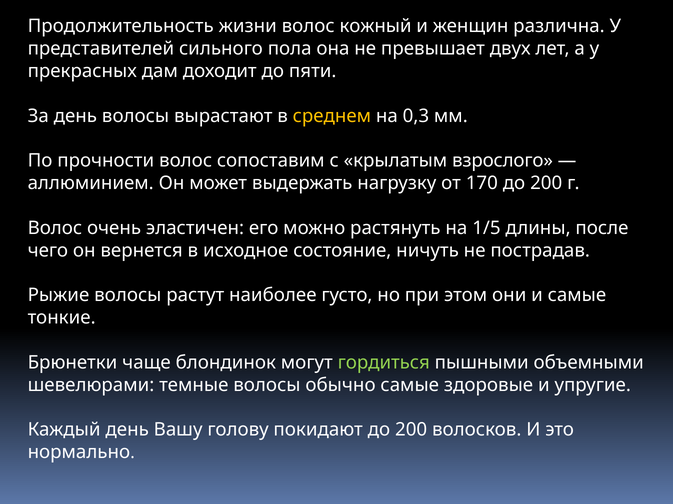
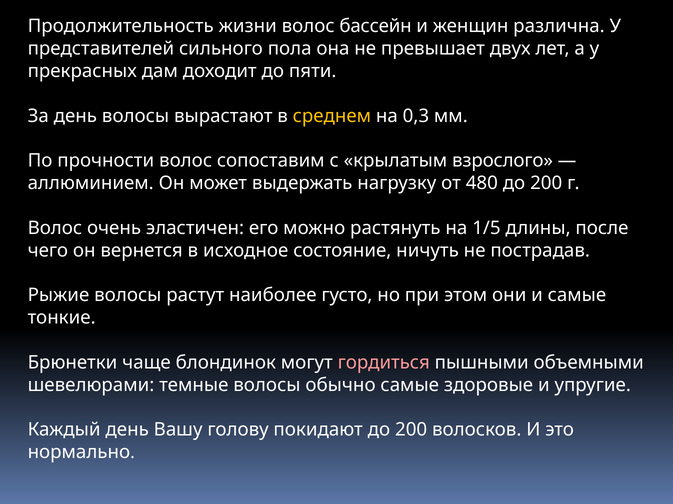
кожный: кожный -> бассейн
170: 170 -> 480
гордиться colour: light green -> pink
